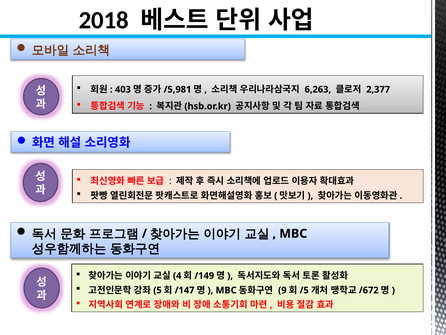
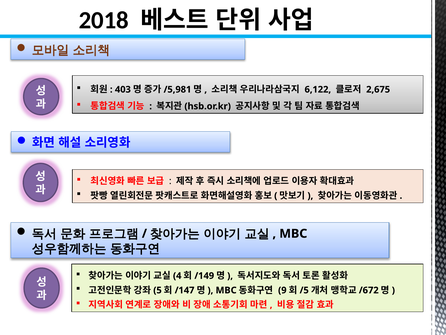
6,263: 6,263 -> 6,122
2,377: 2,377 -> 2,675
